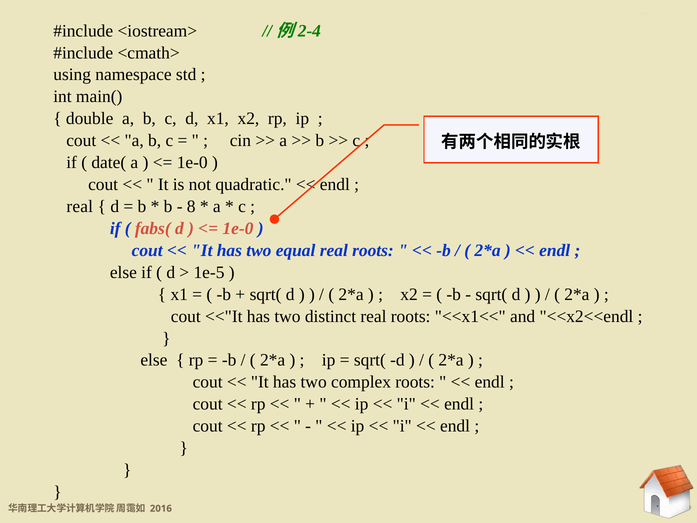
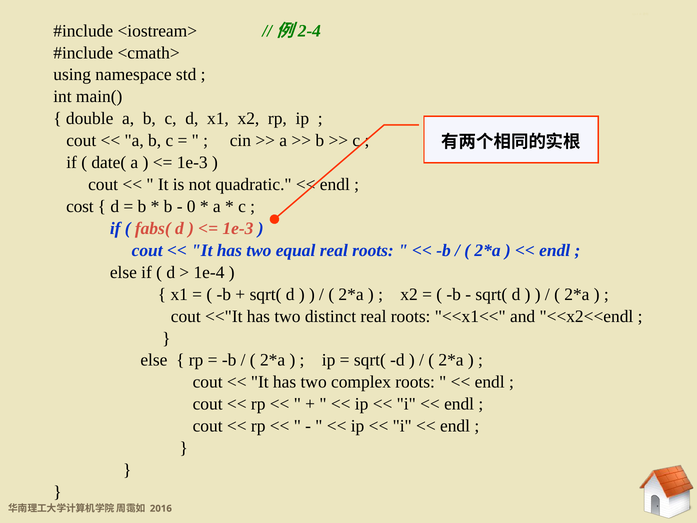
1e-0 at (192, 162): 1e-0 -> 1e-3
real at (80, 206): real -> cost
8: 8 -> 0
1e-0 at (238, 228): 1e-0 -> 1e-3
1e-5: 1e-5 -> 1e-4
